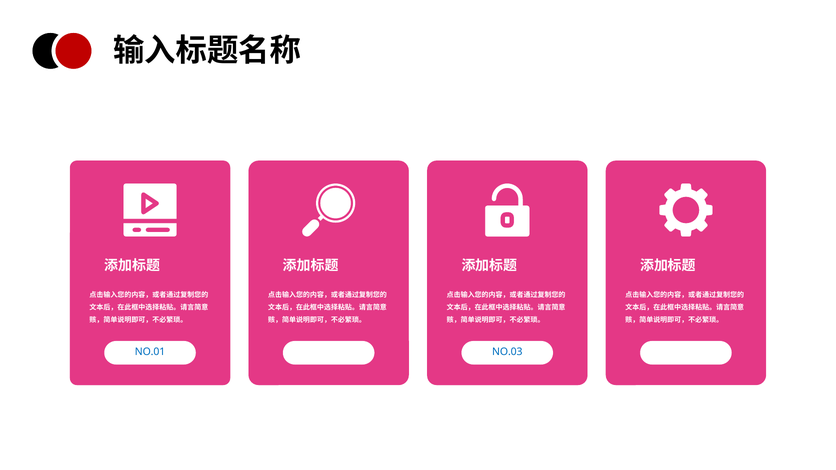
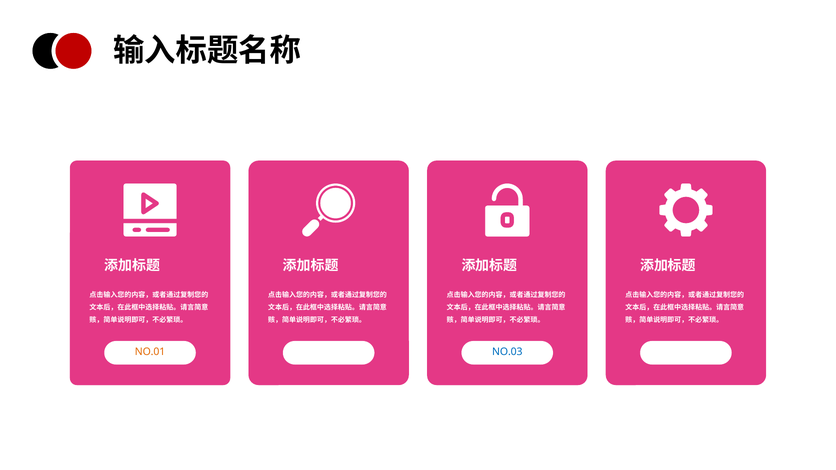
NO.01 colour: blue -> orange
